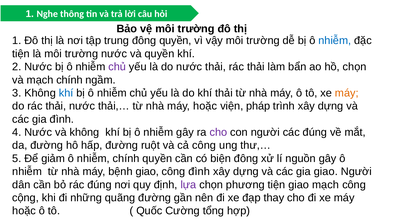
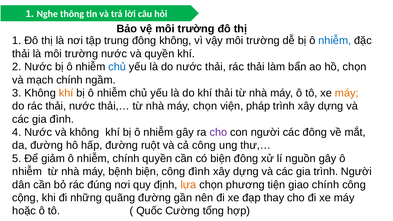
đông quyền: quyền -> không
tiện at (21, 54): tiện -> thải
chủ at (117, 67) colour: purple -> blue
khí at (66, 93) colour: blue -> orange
nhà máy hoặc: hoặc -> chọn
các đúng: đúng -> đông
bệnh giao: giao -> biện
gia giao: giao -> trình
lựa colour: purple -> orange
giao mạch: mạch -> chính
